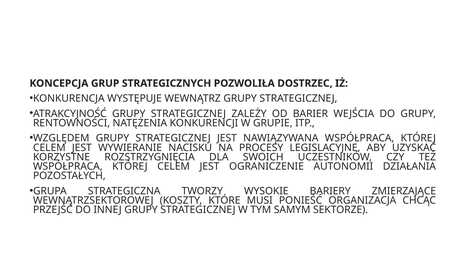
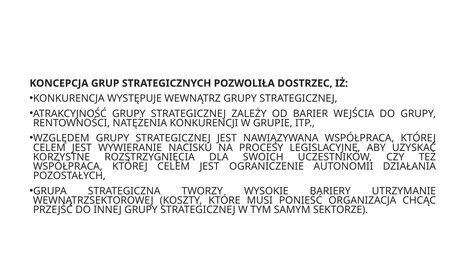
ZMIERZAJĄCE: ZMIERZAJĄCE -> UTRZYMANIE
